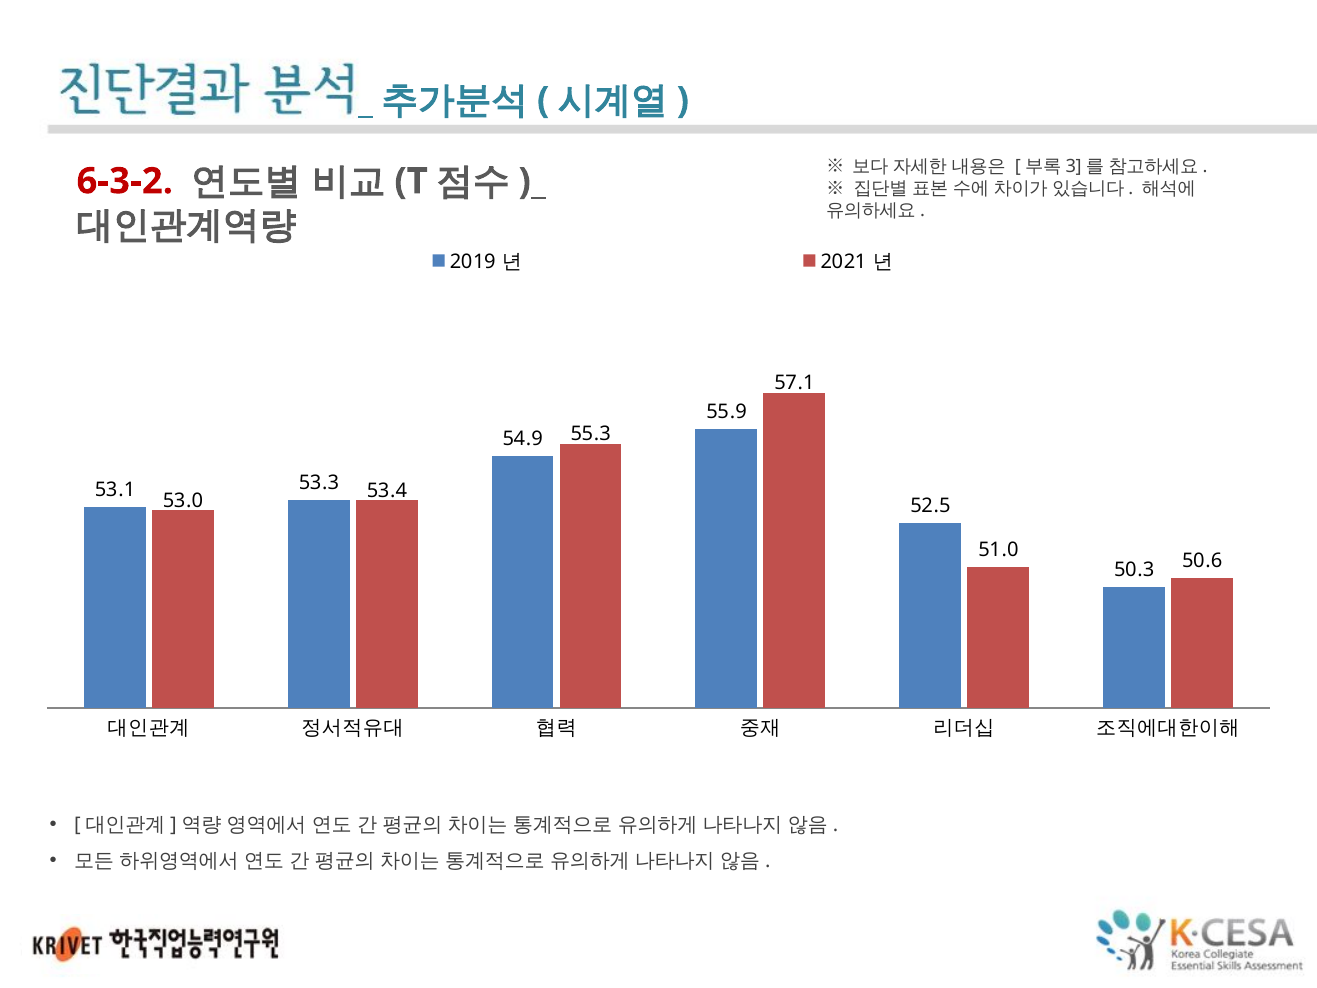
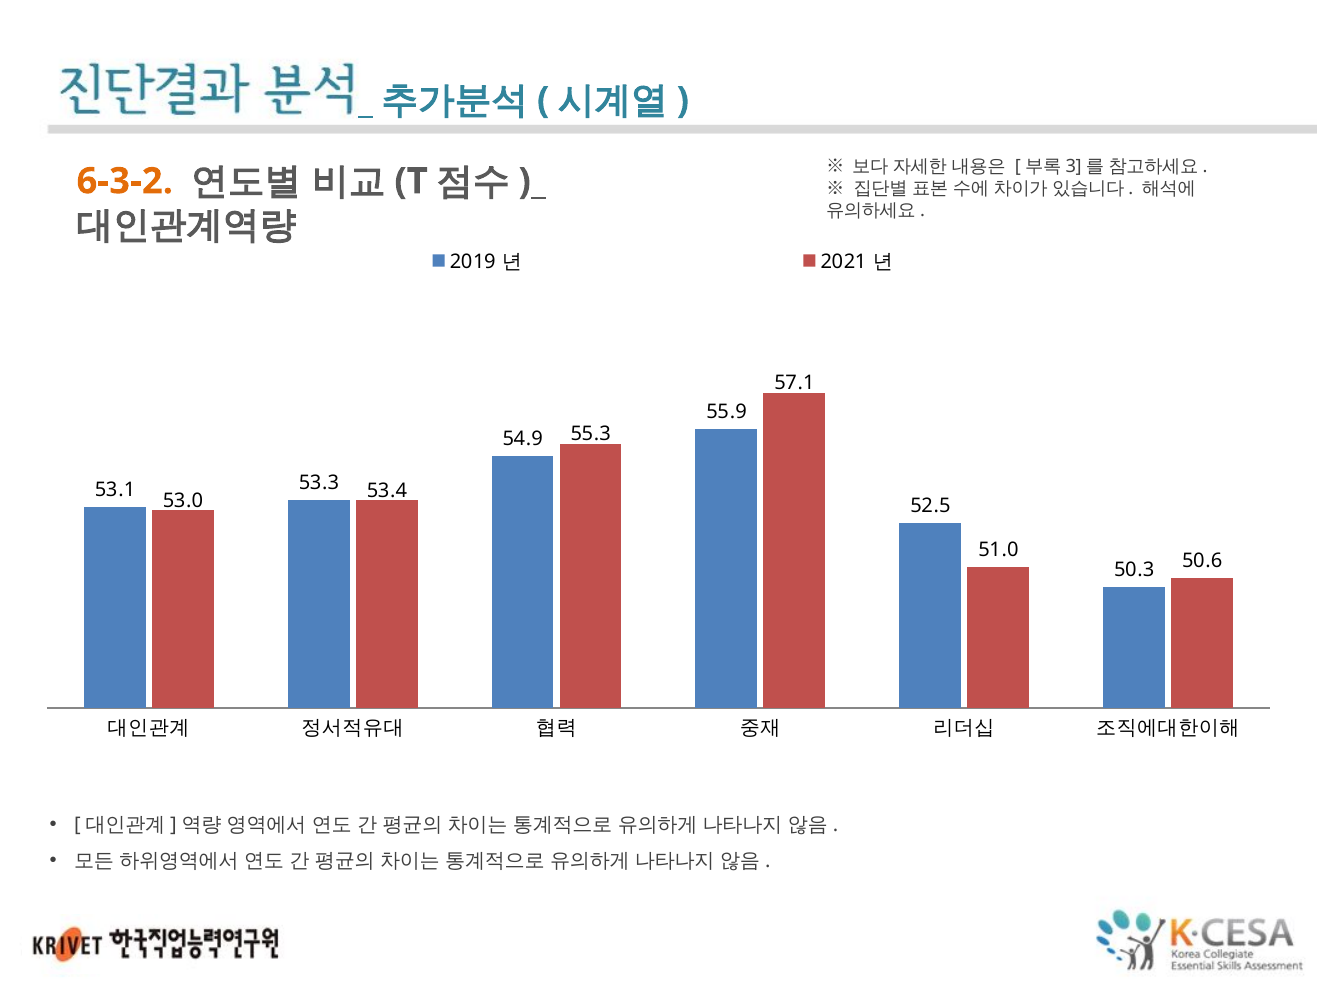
6-3-2 colour: red -> orange
